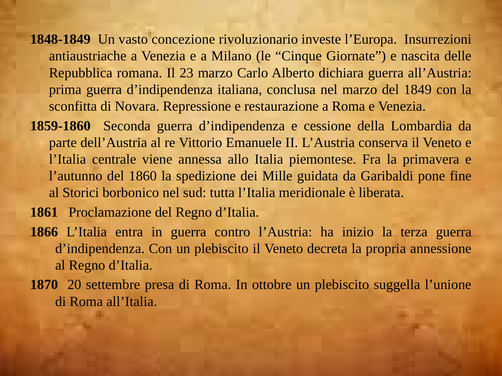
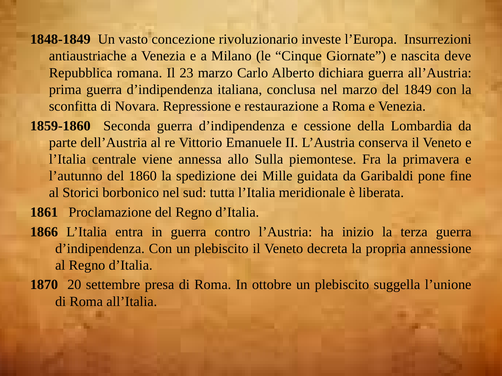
delle: delle -> deve
Italia: Italia -> Sulla
